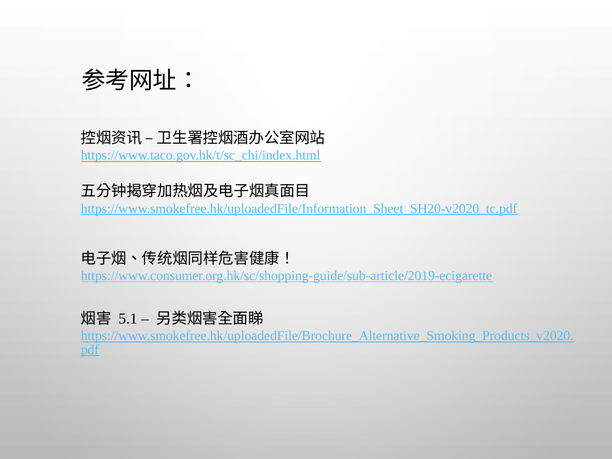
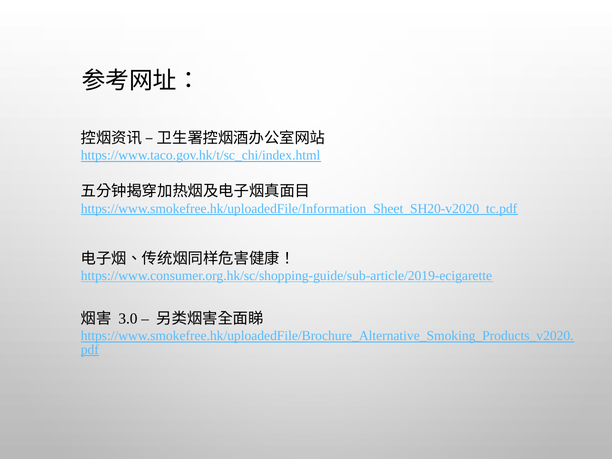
5.1: 5.1 -> 3.0
